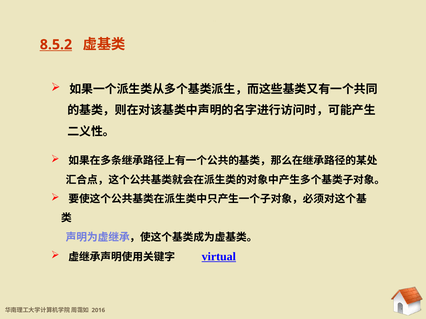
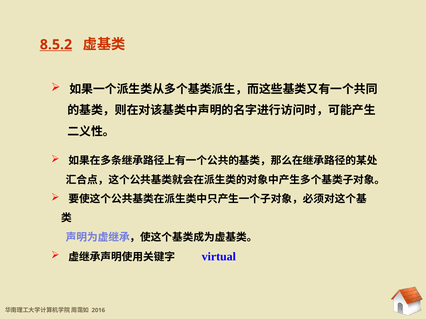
virtual underline: present -> none
